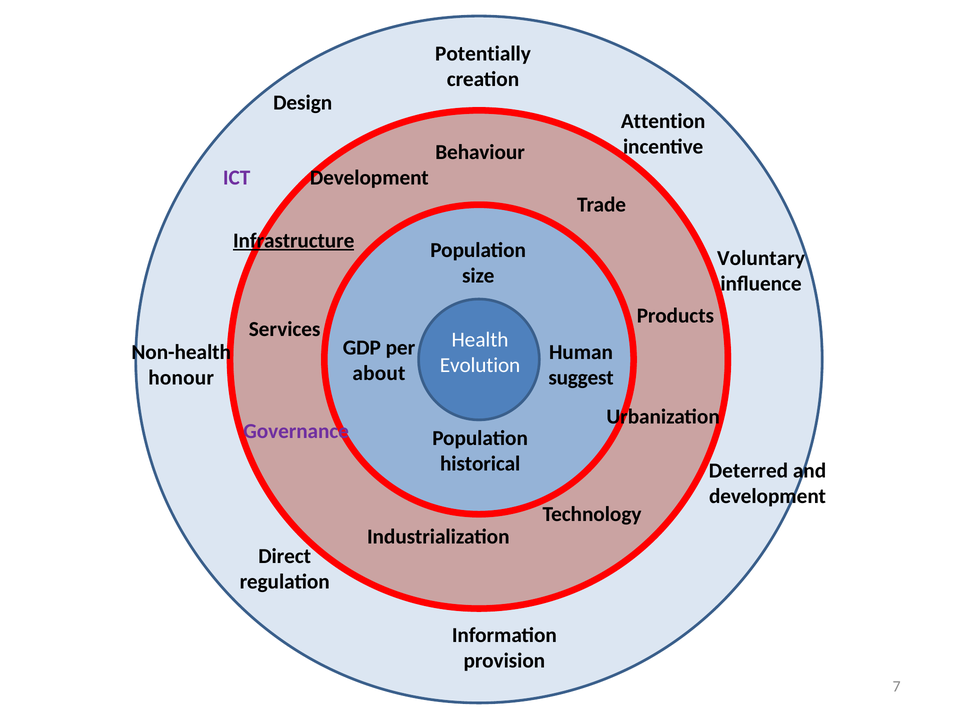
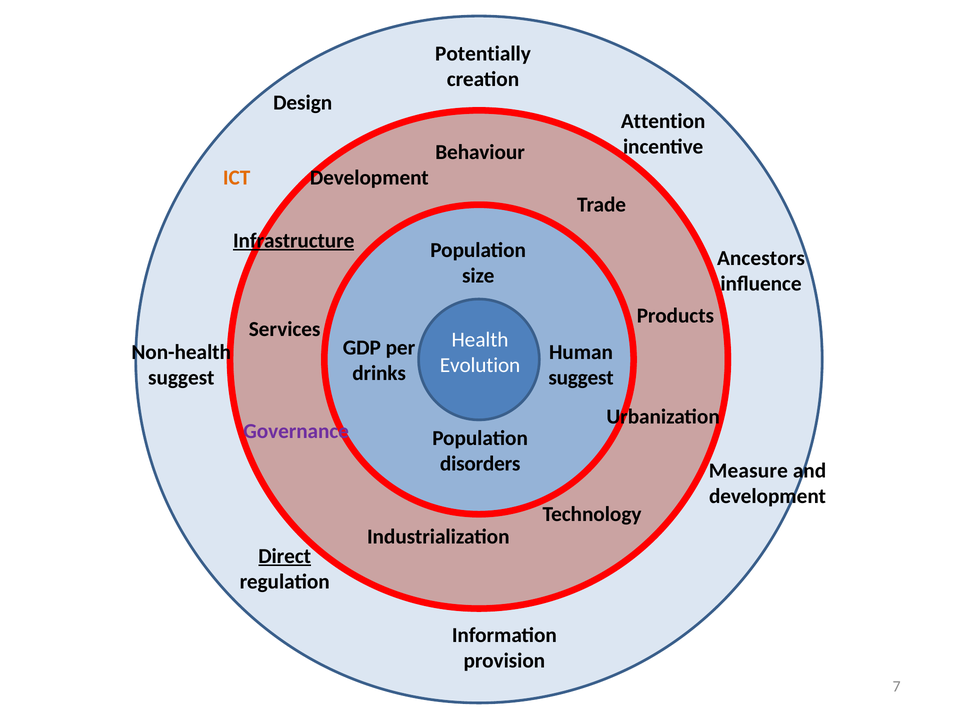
ICT colour: purple -> orange
Voluntary: Voluntary -> Ancestors
about: about -> drinks
honour at (181, 378): honour -> suggest
historical: historical -> disorders
Deterred: Deterred -> Measure
Direct underline: none -> present
